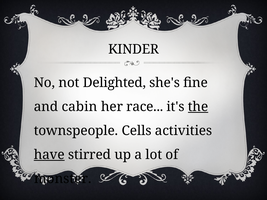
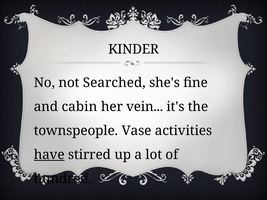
Delighted: Delighted -> Searched
race: race -> vein
the underline: present -> none
Cells: Cells -> Vase
monster: monster -> hundred
